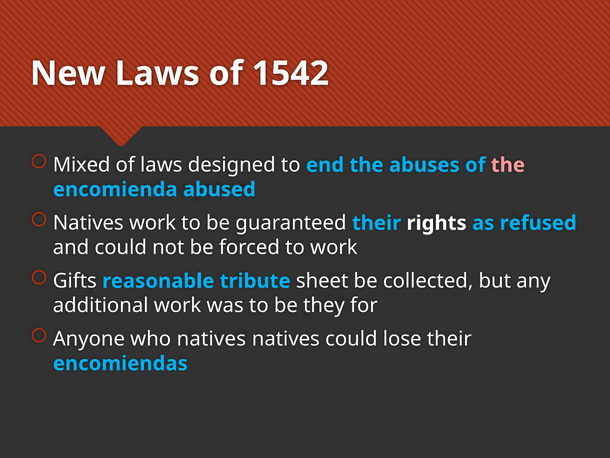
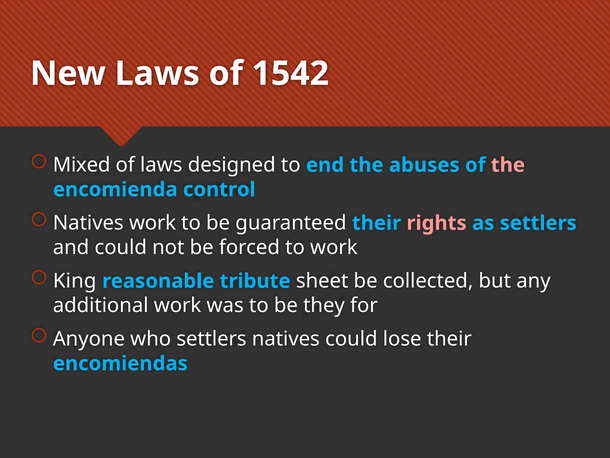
abused: abused -> control
rights colour: white -> pink
as refused: refused -> settlers
Gifts: Gifts -> King
who natives: natives -> settlers
